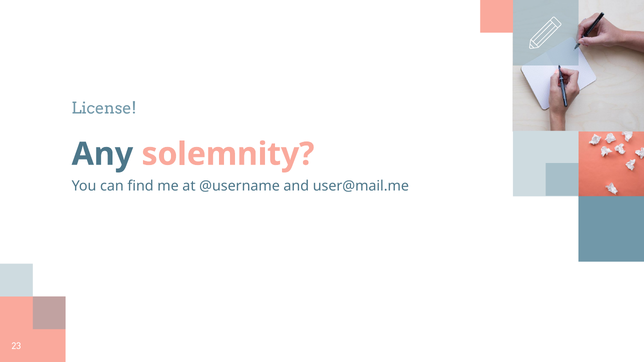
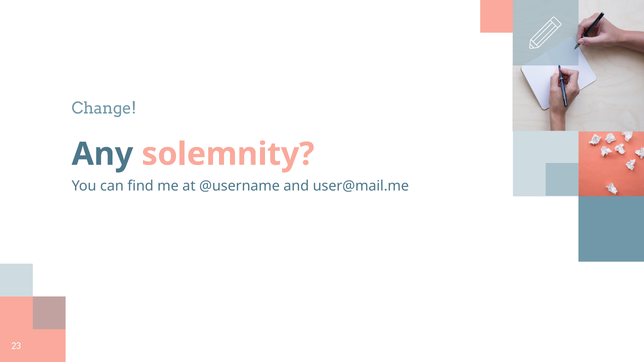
License: License -> Change
